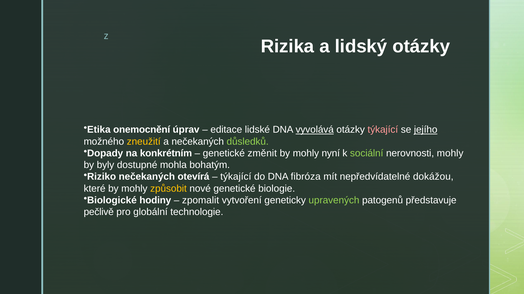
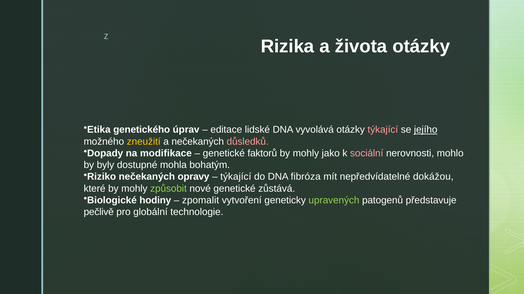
lidský: lidský -> života
onemocnění: onemocnění -> genetického
vyvolává underline: present -> none
důsledků colour: light green -> pink
konkrétním: konkrétním -> modifikace
změnit: změnit -> faktorů
nyní: nyní -> jako
sociální colour: light green -> pink
nerovnosti mohly: mohly -> mohlo
otevírá: otevírá -> opravy
způsobit colour: yellow -> light green
biologie: biologie -> zůstává
